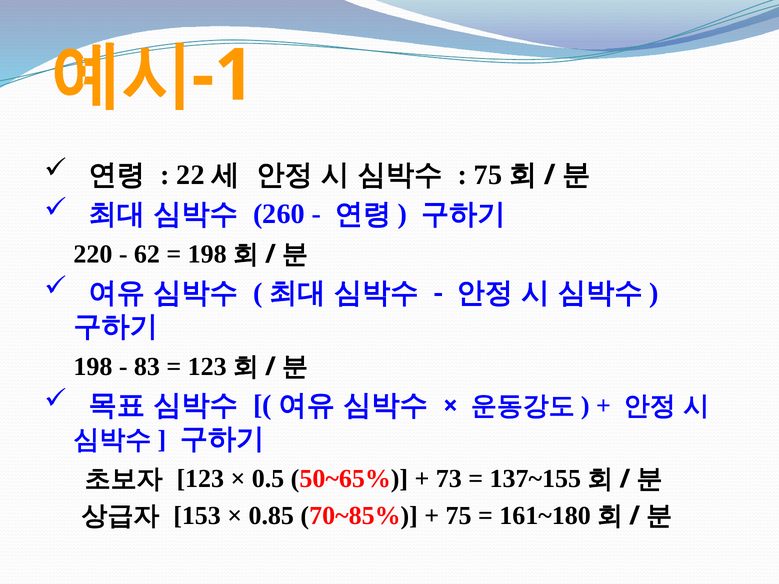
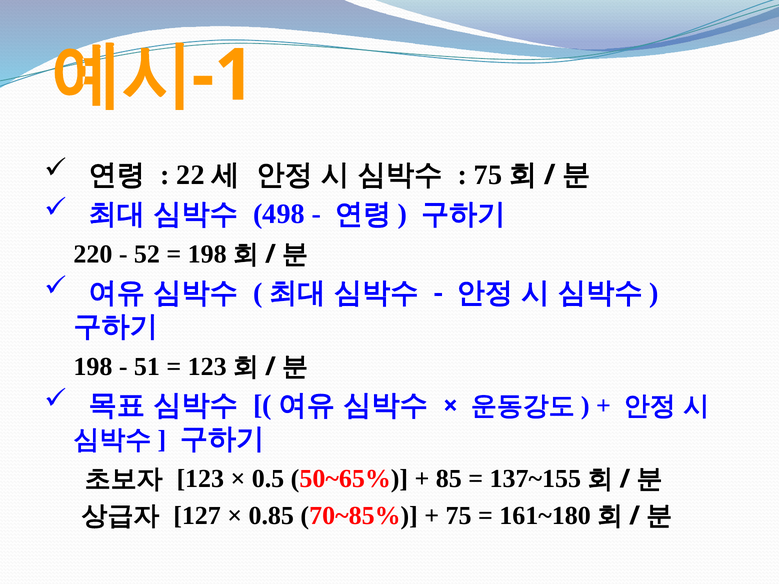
260: 260 -> 498
62: 62 -> 52
83: 83 -> 51
73: 73 -> 85
153: 153 -> 127
